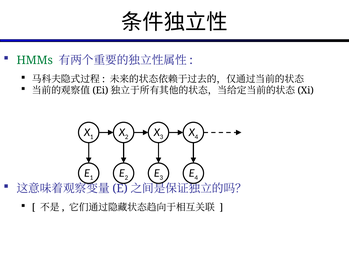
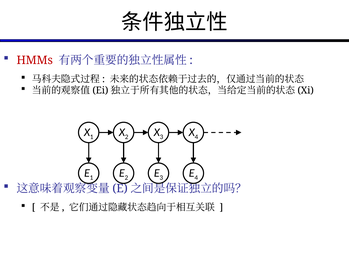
HMMs colour: green -> red
